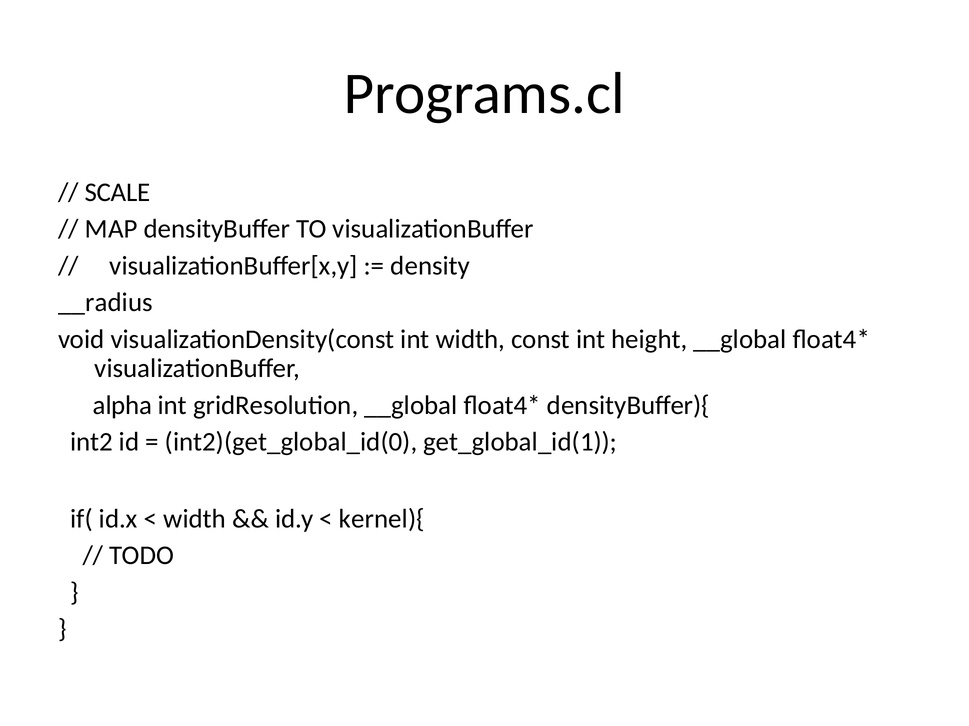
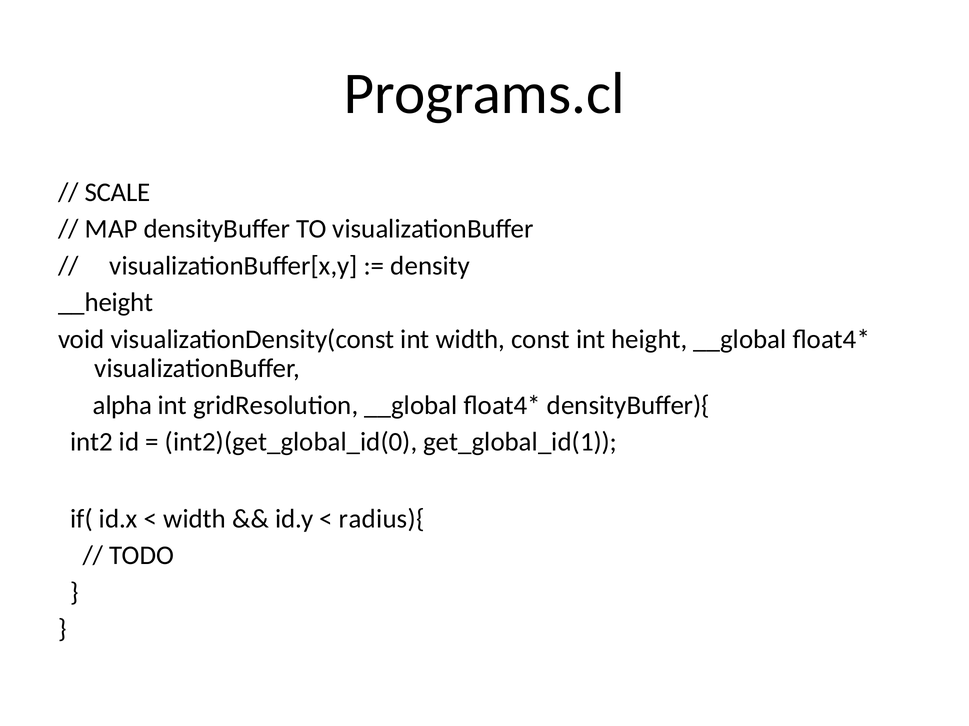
__radius: __radius -> __height
kernel){: kernel){ -> radius){
